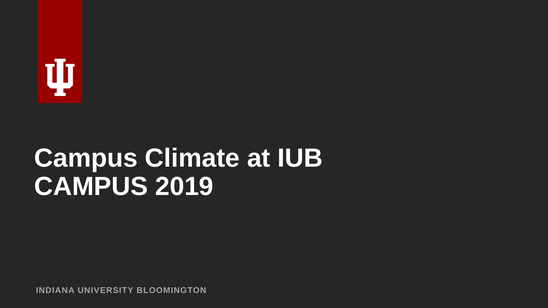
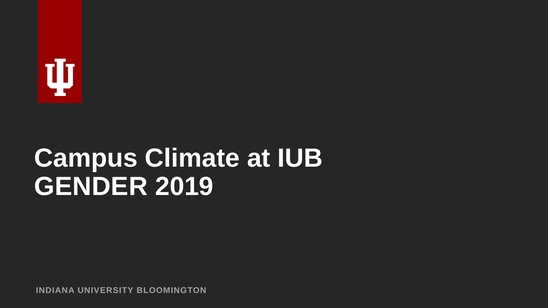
CAMPUS at (91, 187): CAMPUS -> GENDER
